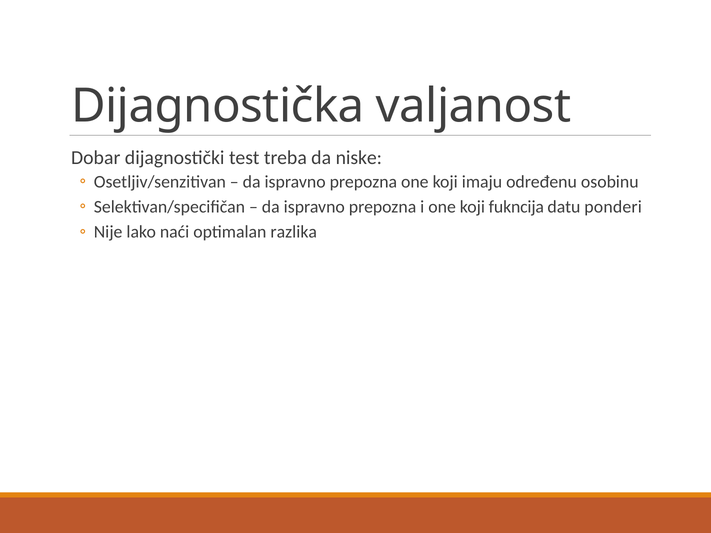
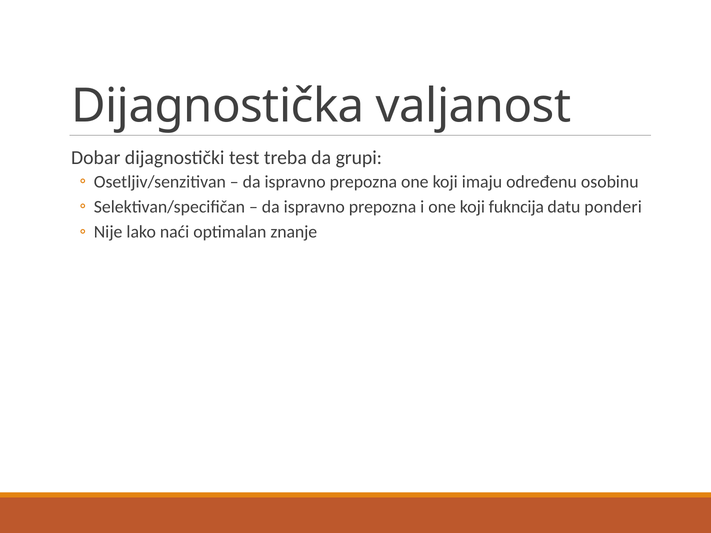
niske: niske -> grupi
razlika: razlika -> znanje
